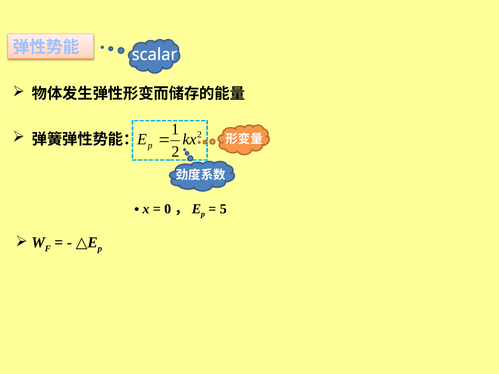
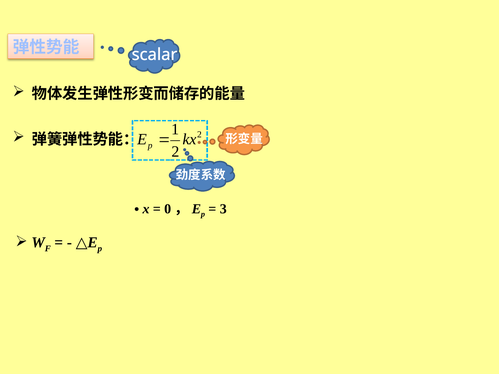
5: 5 -> 3
